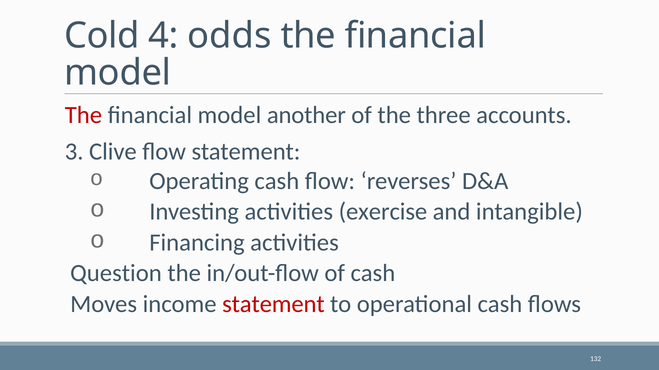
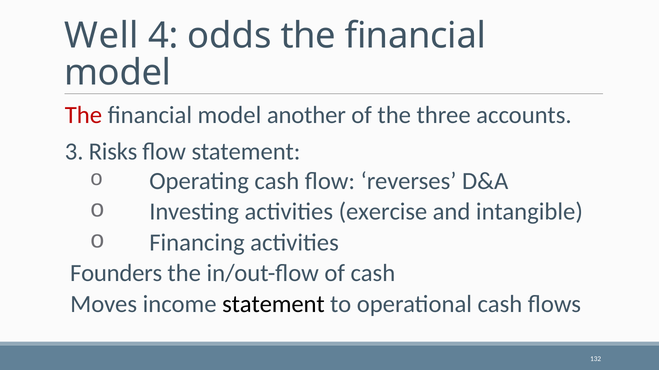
Cold: Cold -> Well
Clive: Clive -> Risks
Question: Question -> Founders
statement at (273, 304) colour: red -> black
